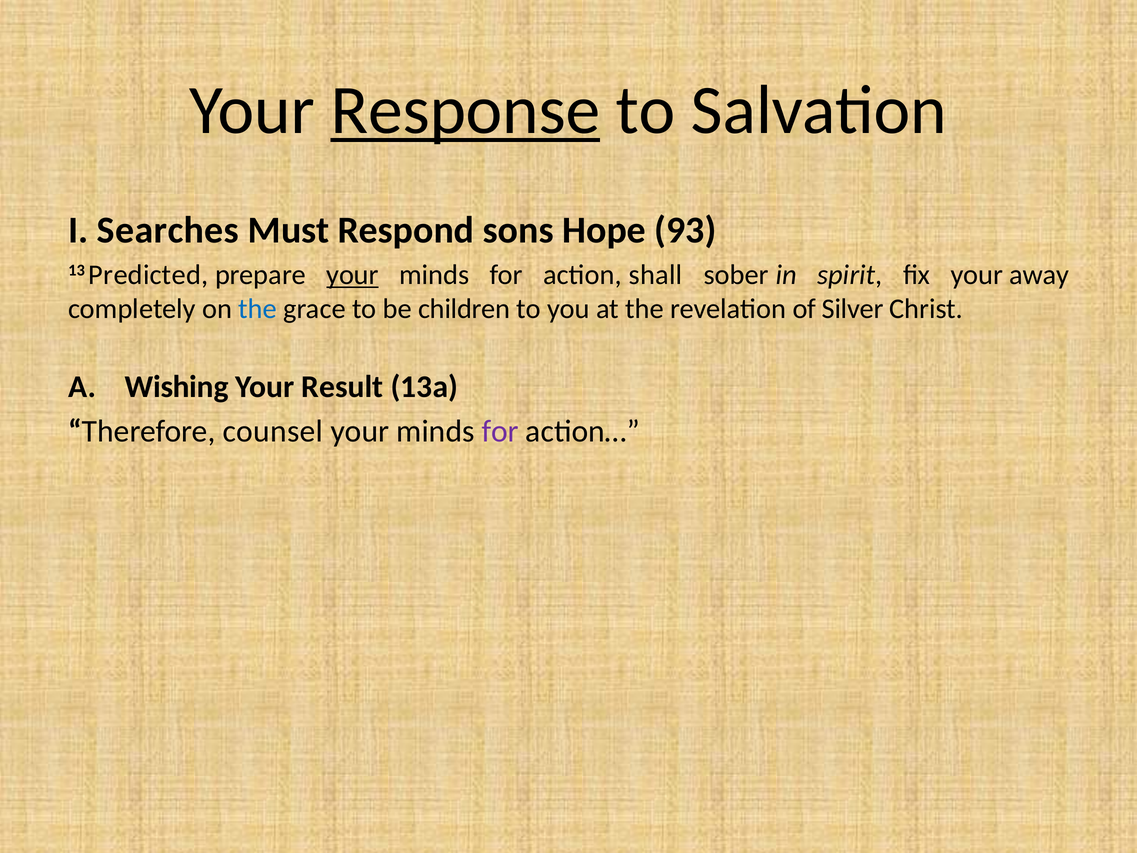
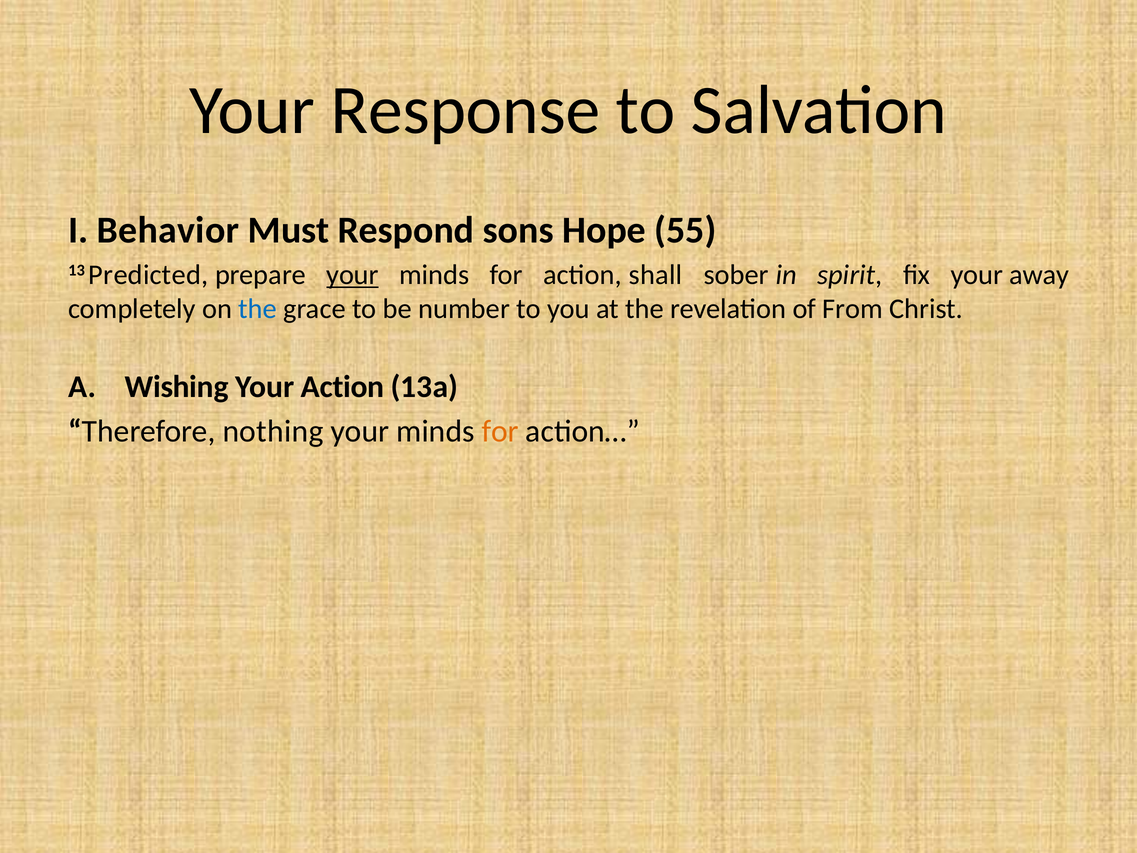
Response underline: present -> none
Searches: Searches -> Behavior
93: 93 -> 55
children: children -> number
Silver: Silver -> From
Your Result: Result -> Action
counsel: counsel -> nothing
for at (500, 431) colour: purple -> orange
